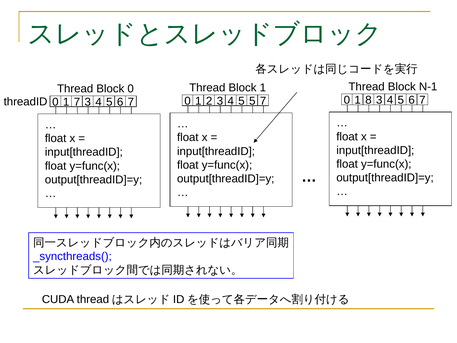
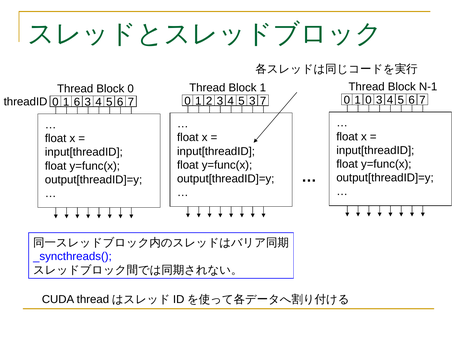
1 8: 8 -> 0
5 5: 5 -> 3
1 7: 7 -> 6
